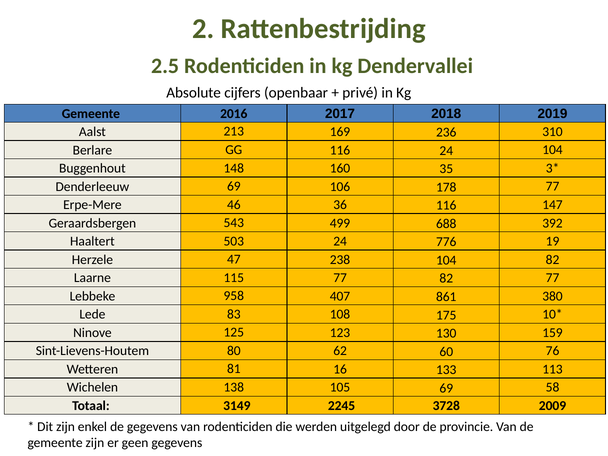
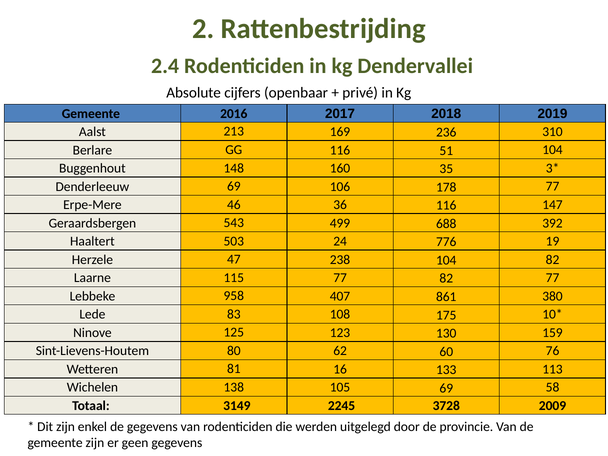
2.5: 2.5 -> 2.4
116 24: 24 -> 51
